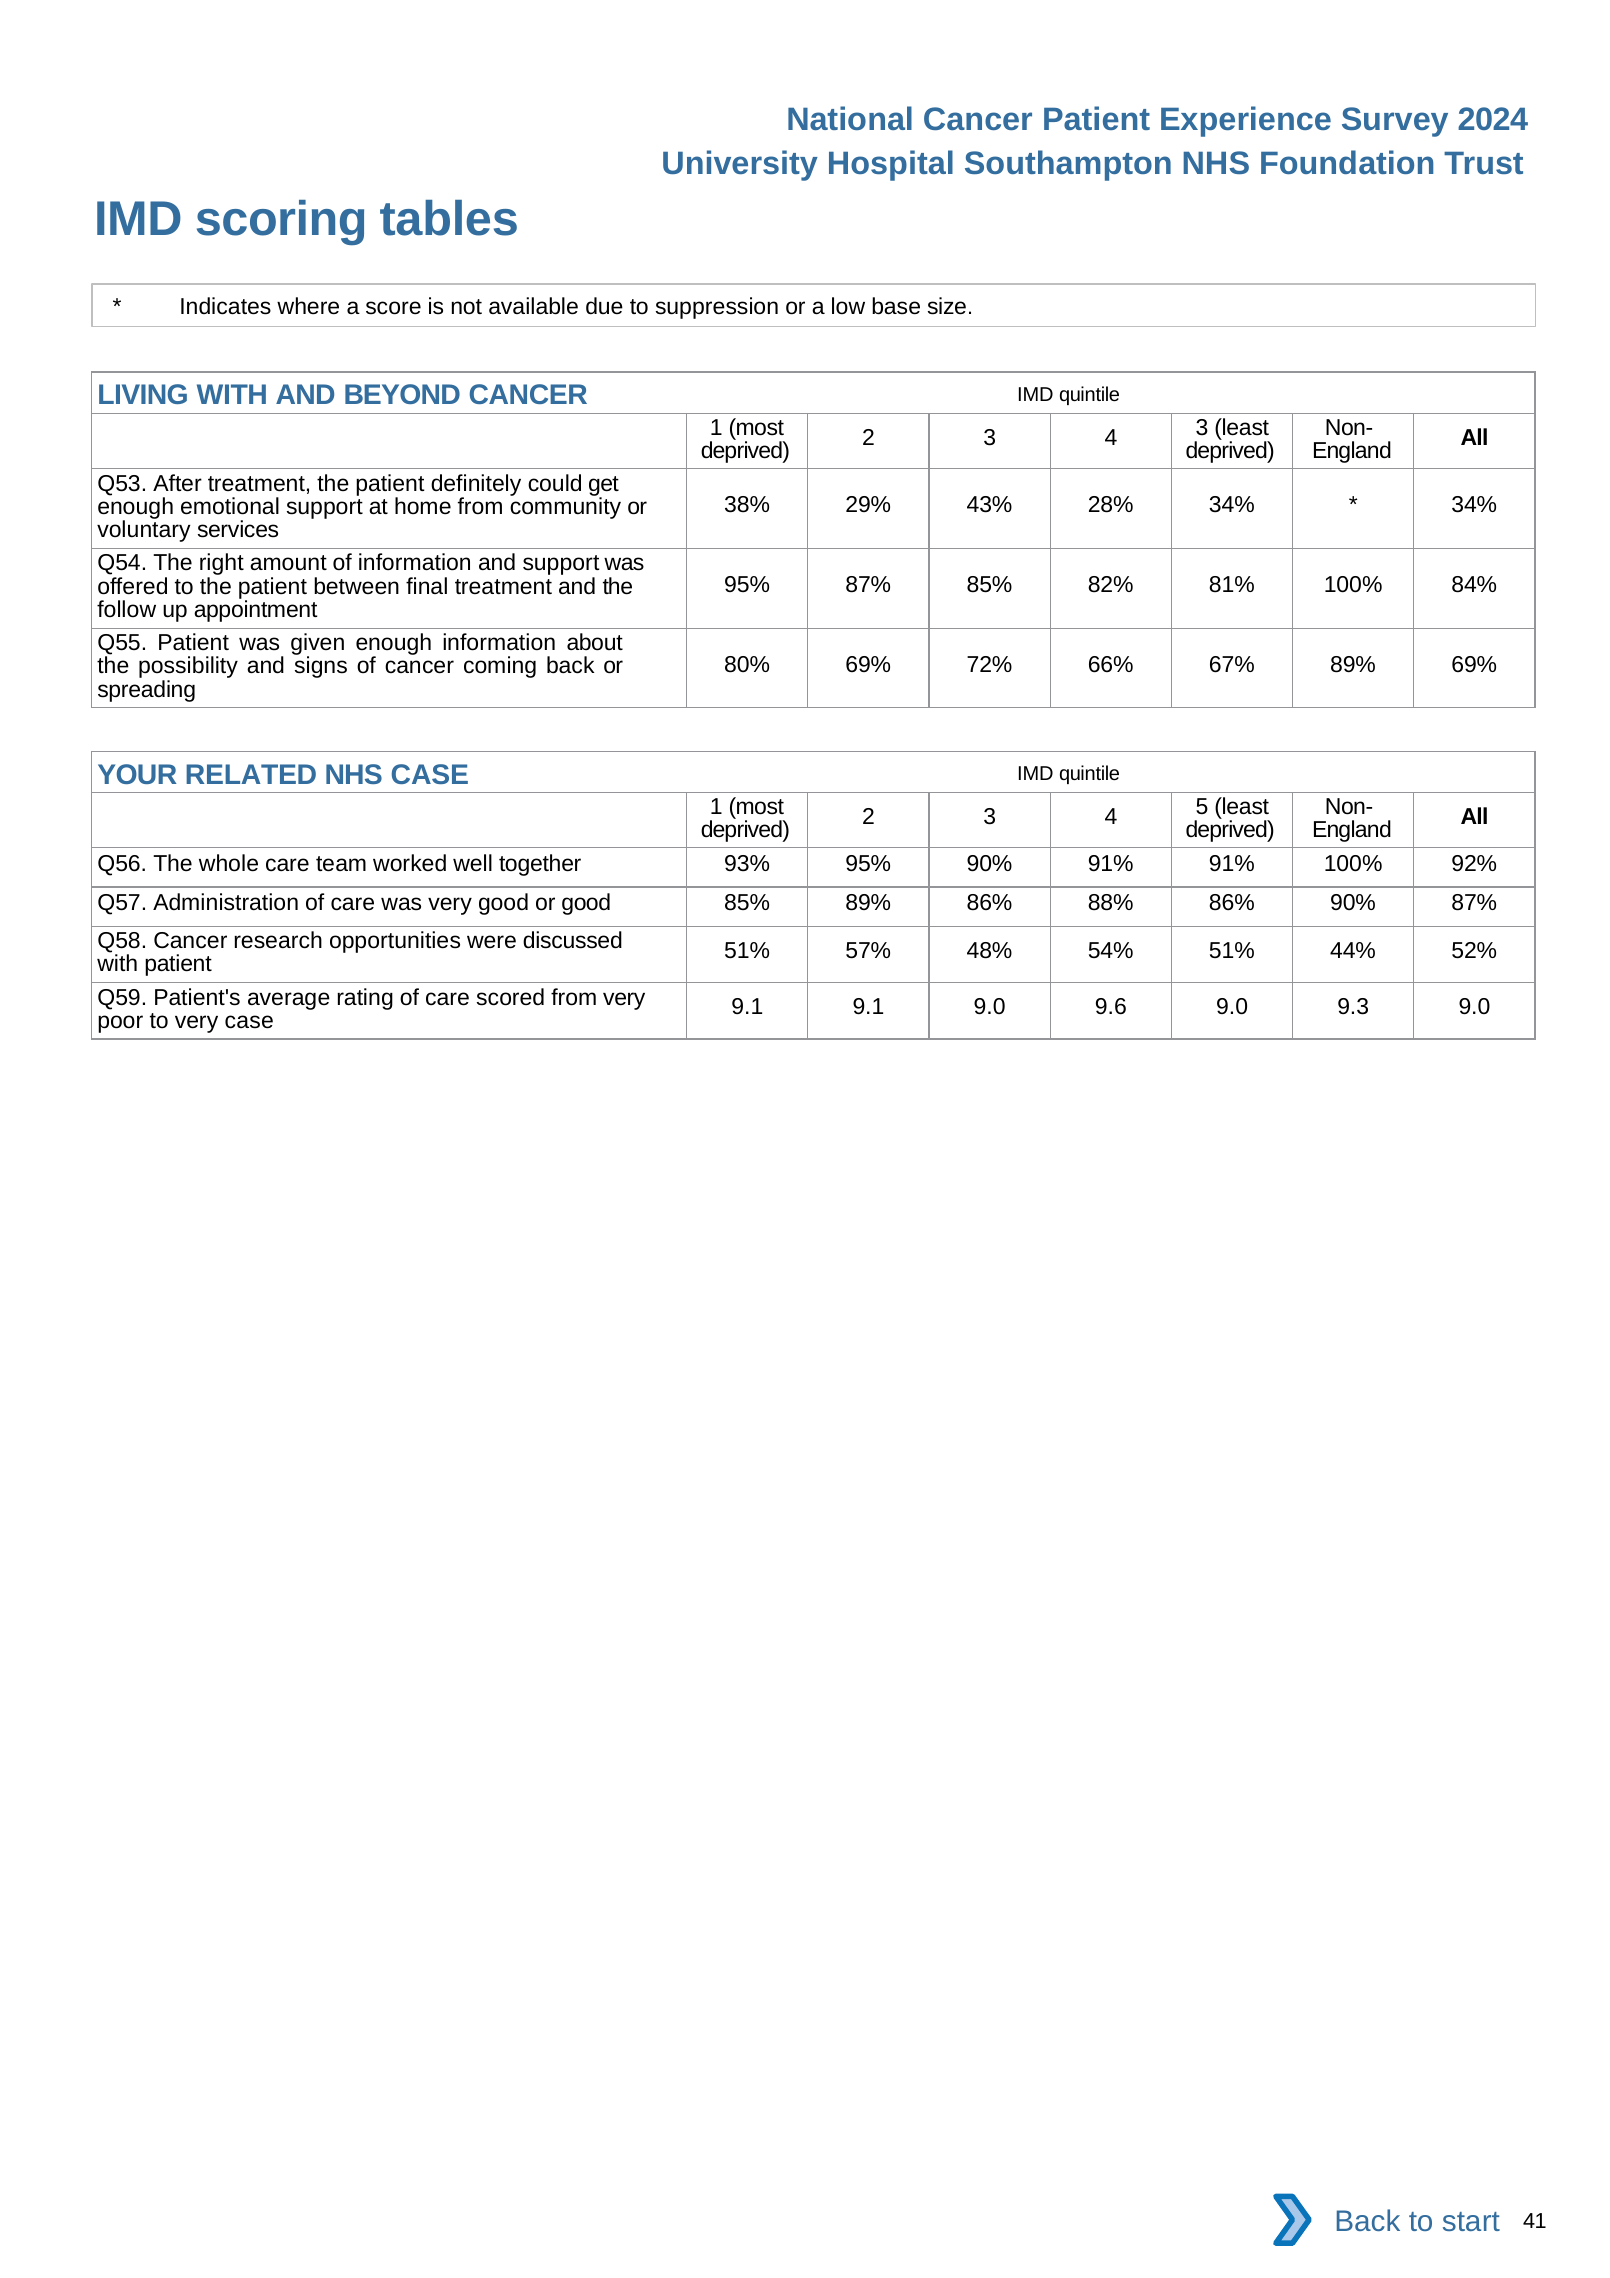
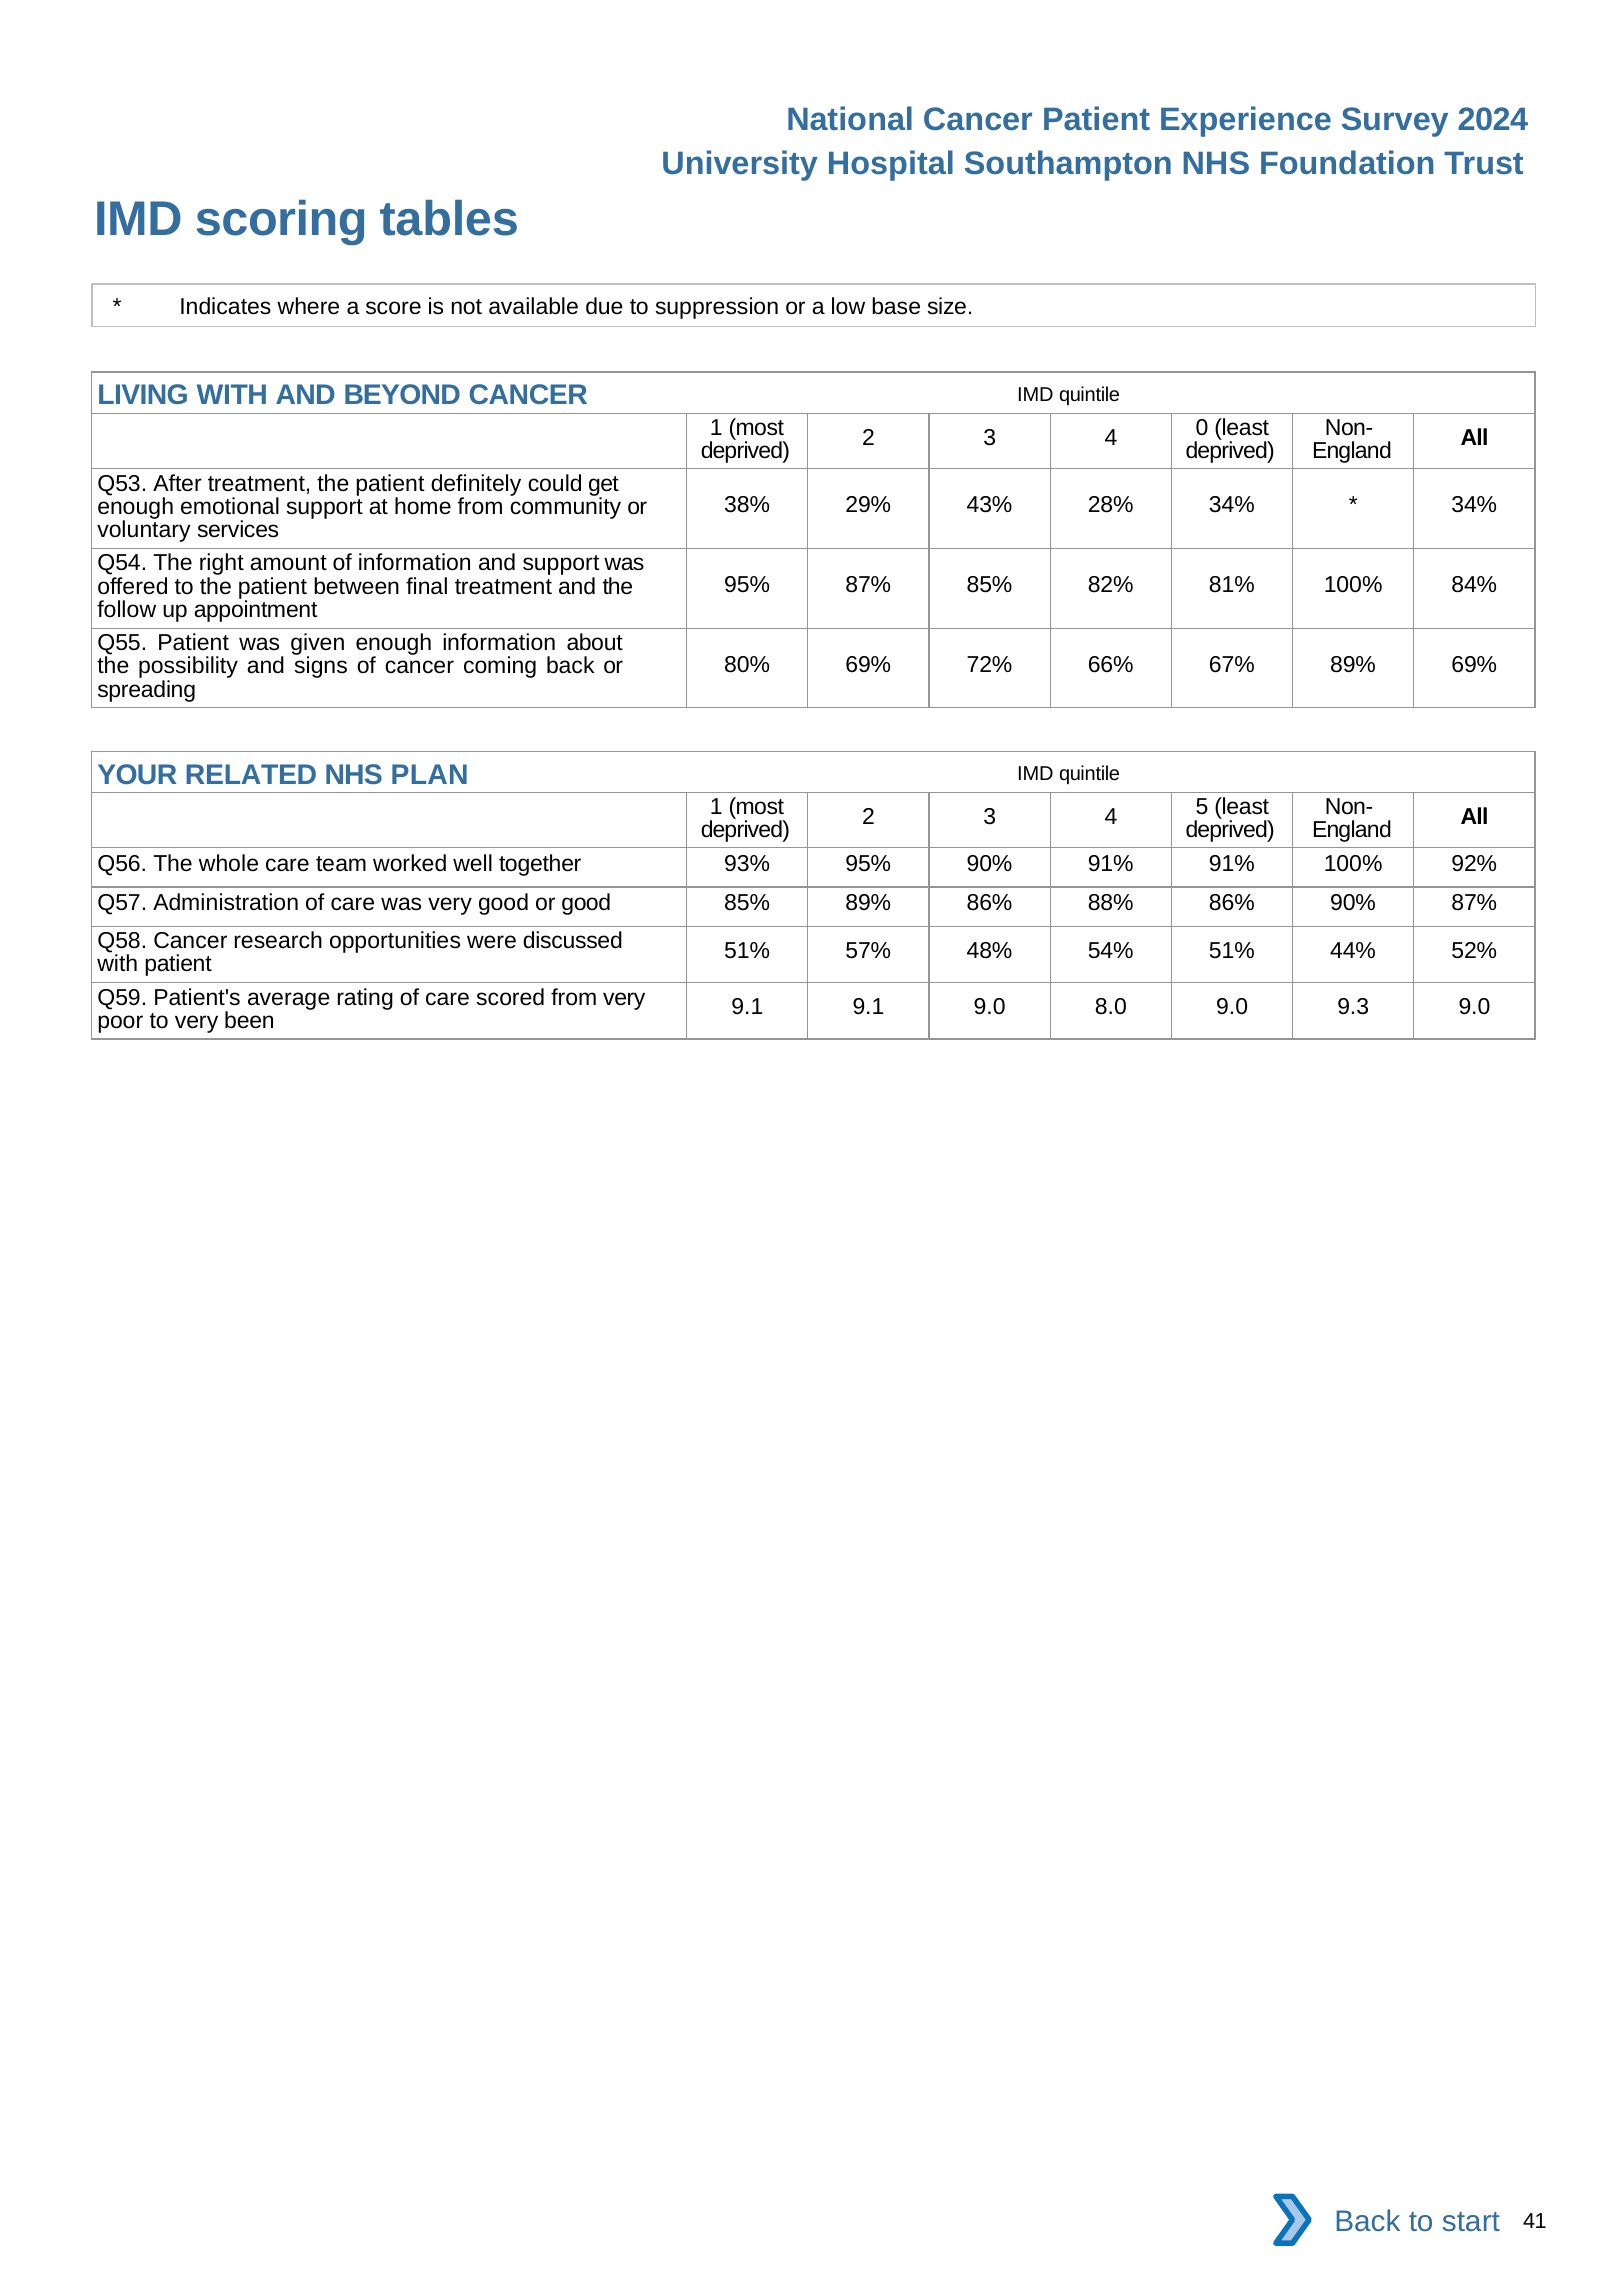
4 3: 3 -> 0
NHS CASE: CASE -> PLAN
9.6: 9.6 -> 8.0
very case: case -> been
